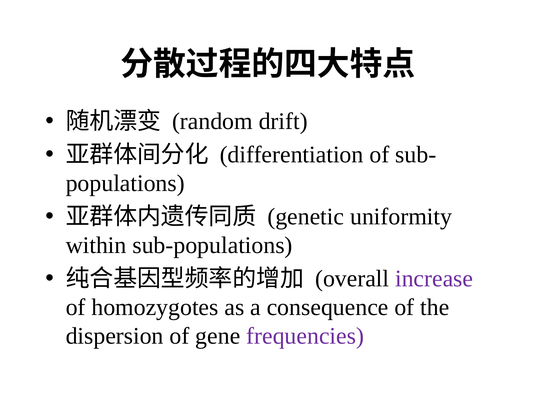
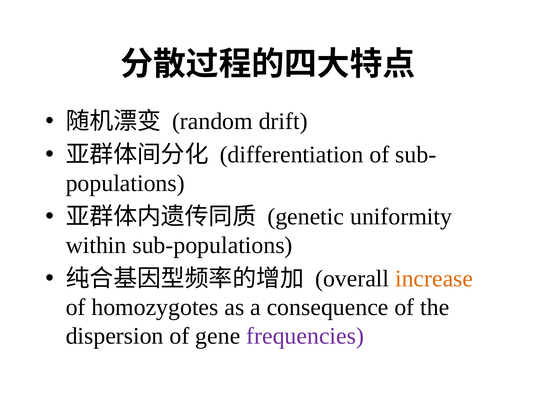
increase colour: purple -> orange
